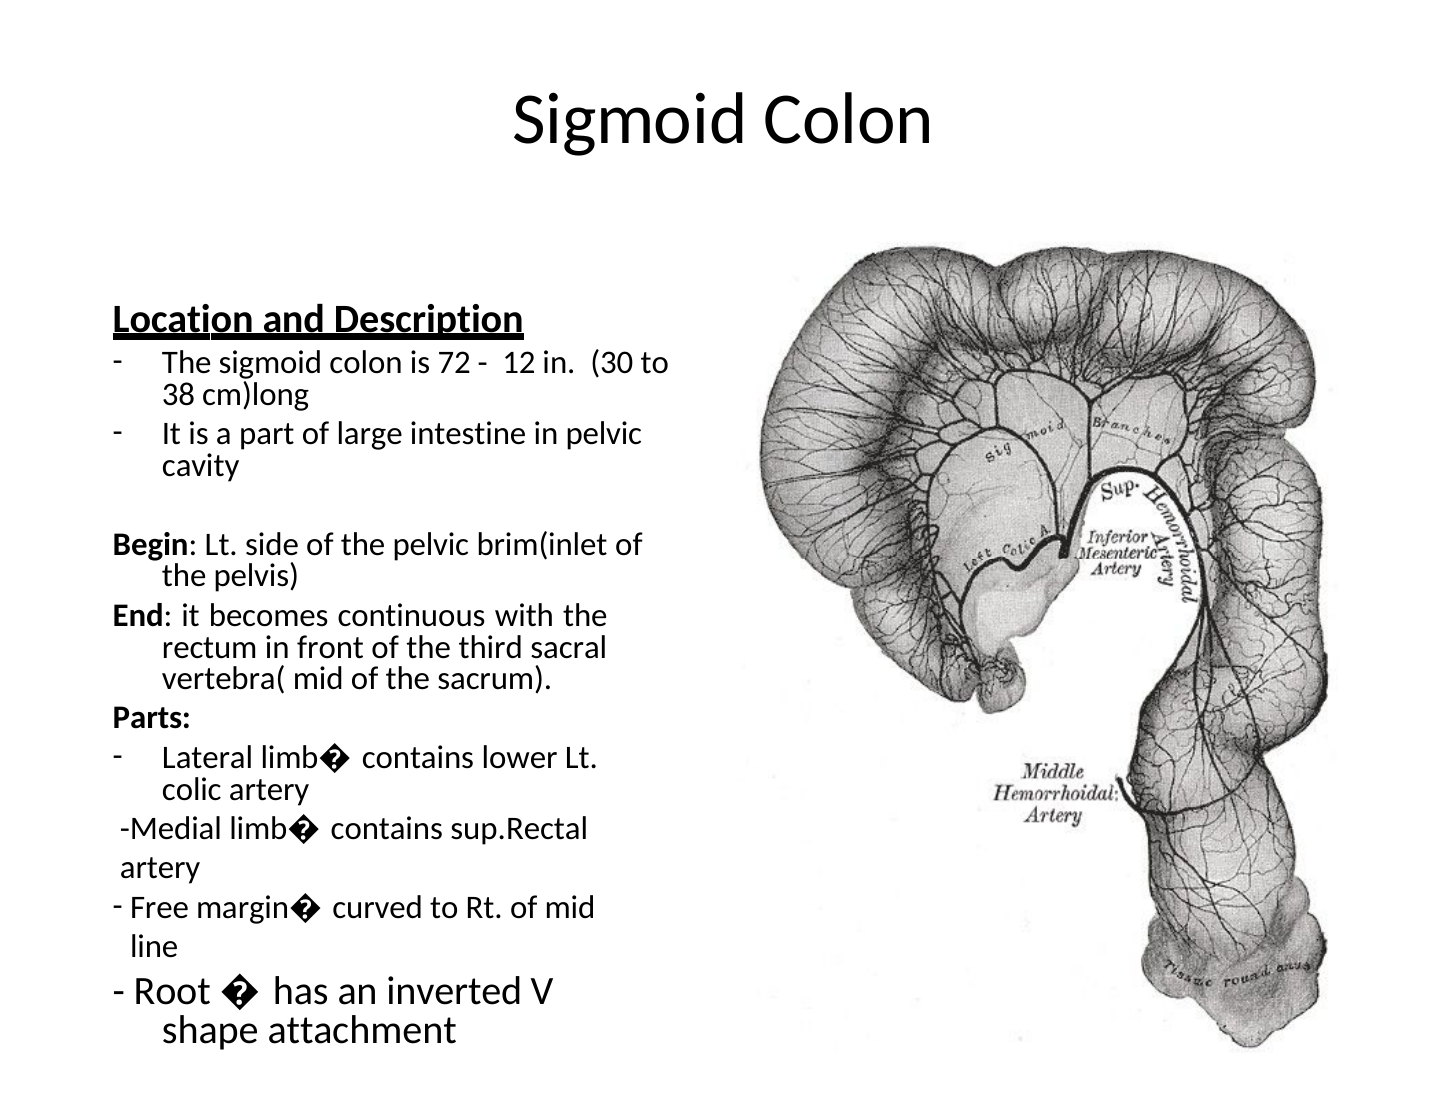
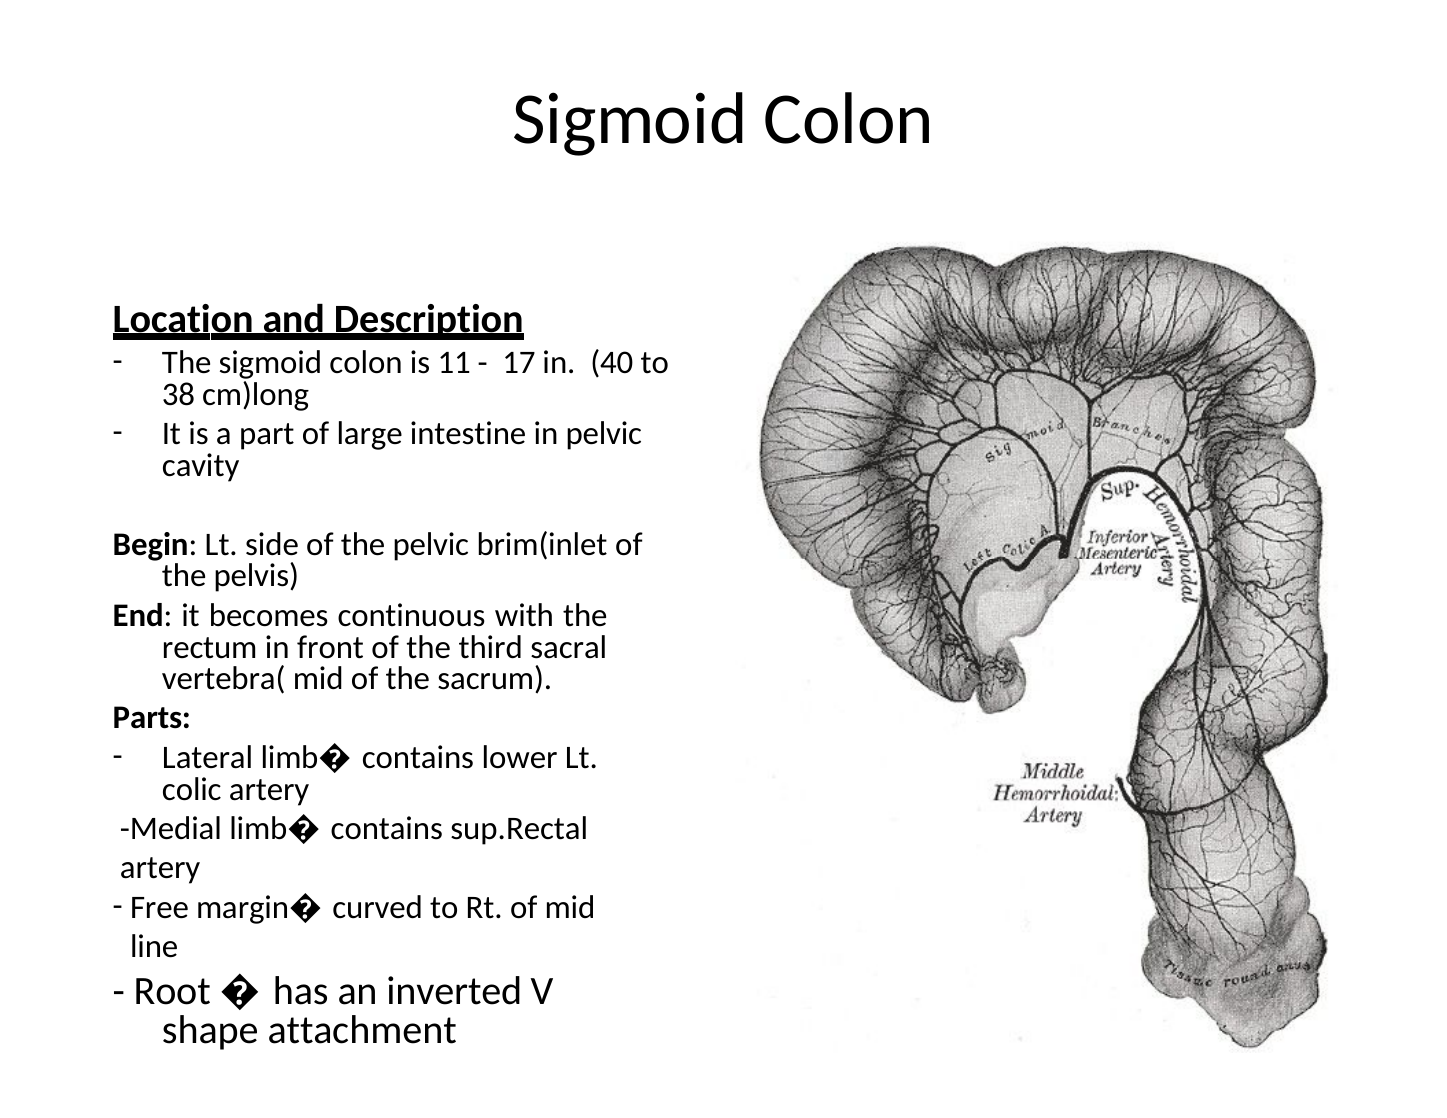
72: 72 -> 11
12: 12 -> 17
30: 30 -> 40
